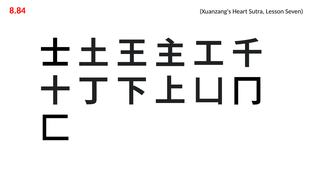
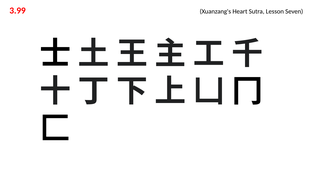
8.84: 8.84 -> 3.99
